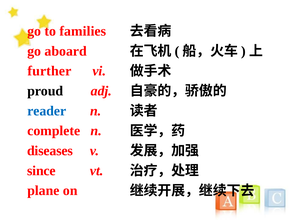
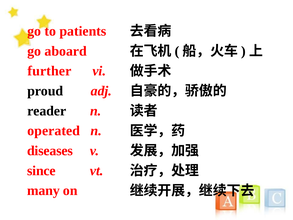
families: families -> patients
reader colour: blue -> black
complete: complete -> operated
plane: plane -> many
